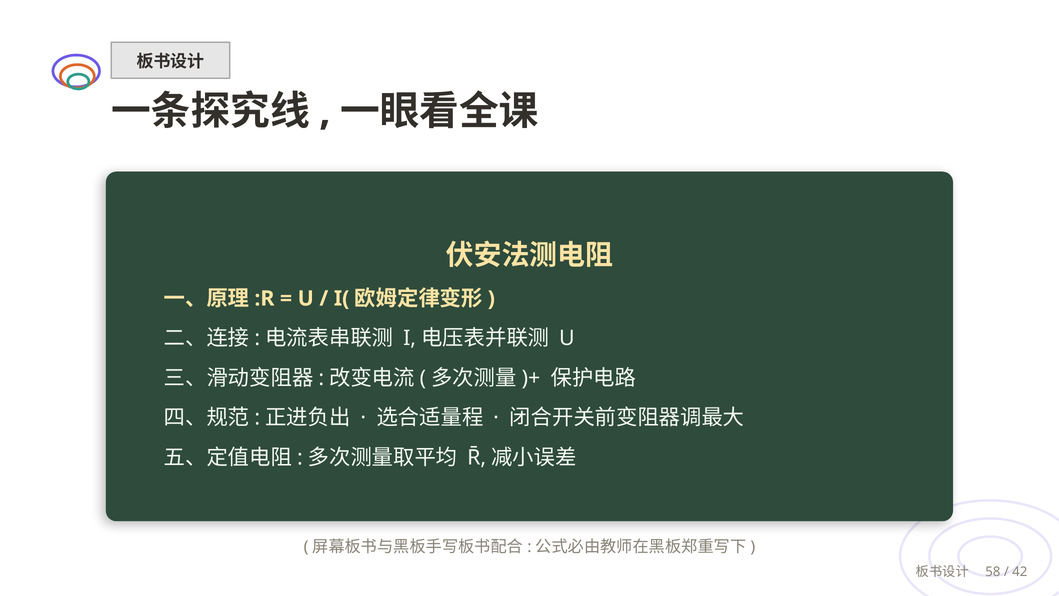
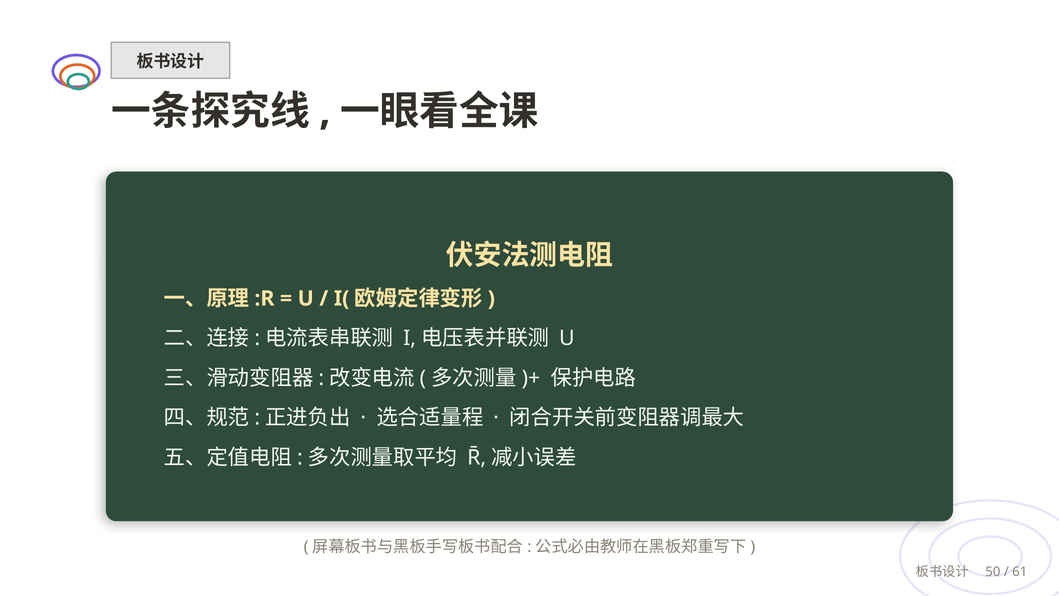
58: 58 -> 50
42: 42 -> 61
